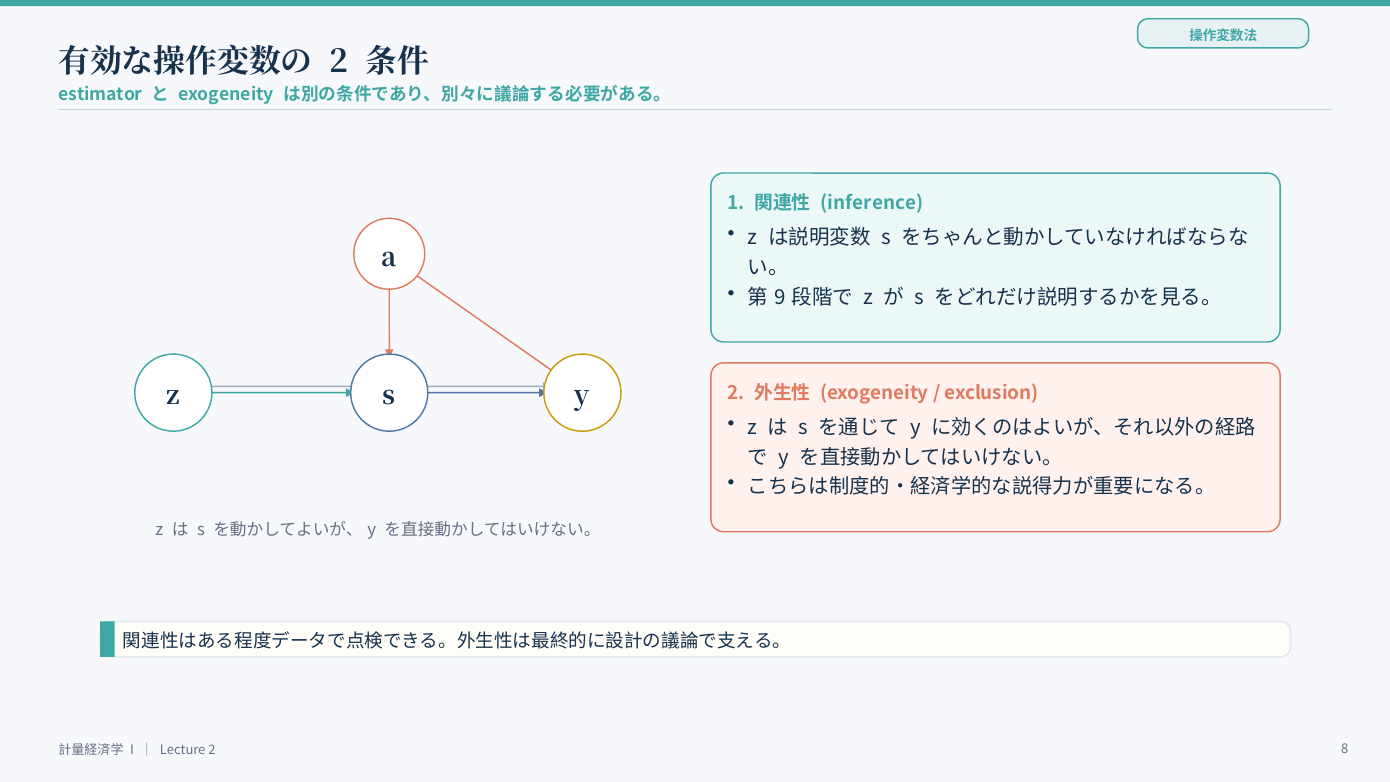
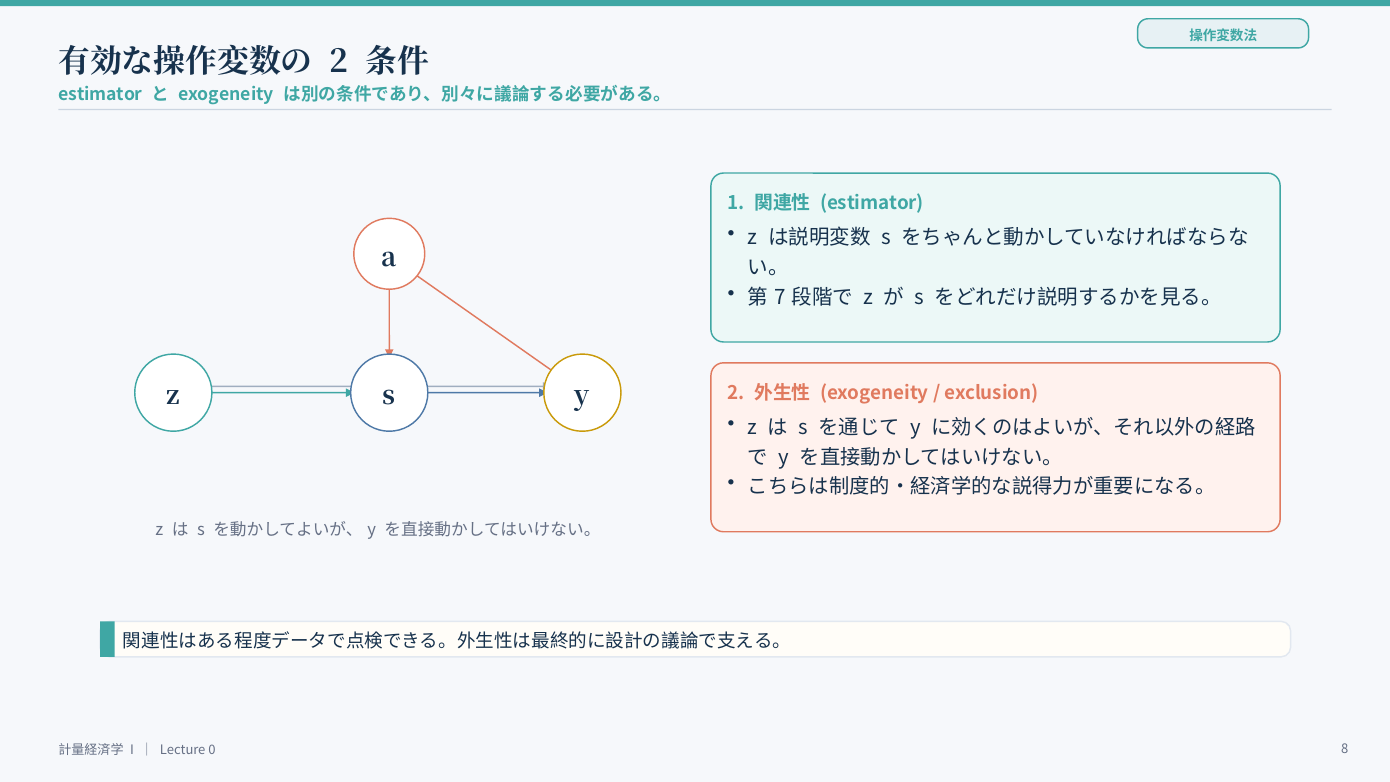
inference at (872, 203): inference -> estimator
9: 9 -> 7
Lecture 2: 2 -> 0
